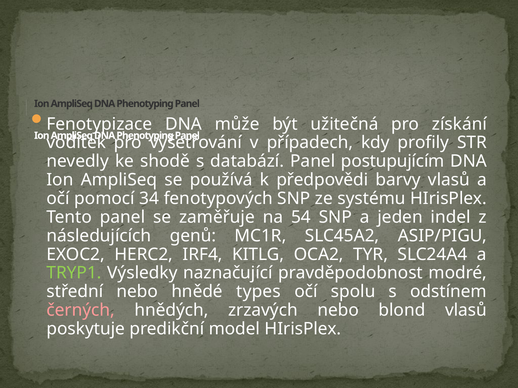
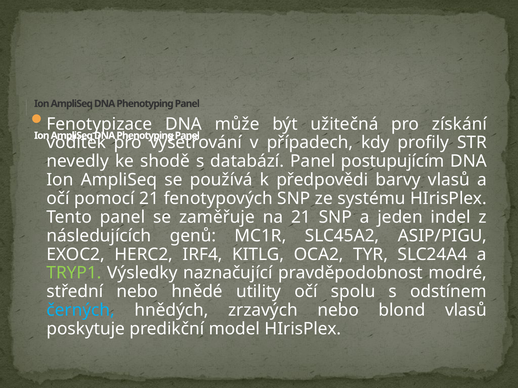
pomocí 34: 34 -> 21
na 54: 54 -> 21
types: types -> utility
černých colour: pink -> light blue
